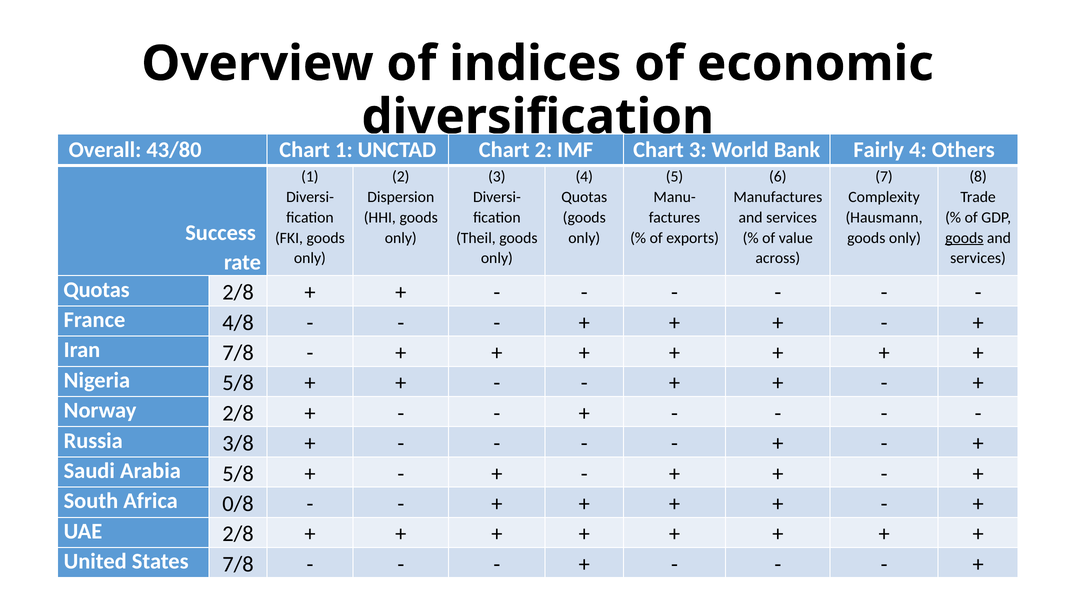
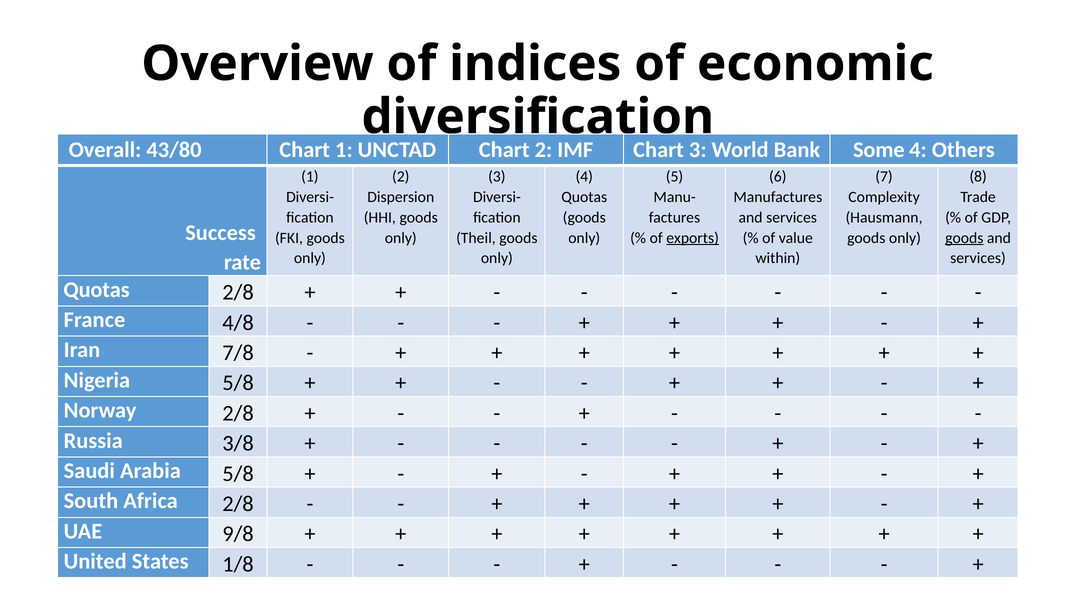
Fairly: Fairly -> Some
exports underline: none -> present
across: across -> within
Africa 0/8: 0/8 -> 2/8
UAE 2/8: 2/8 -> 9/8
States 7/8: 7/8 -> 1/8
